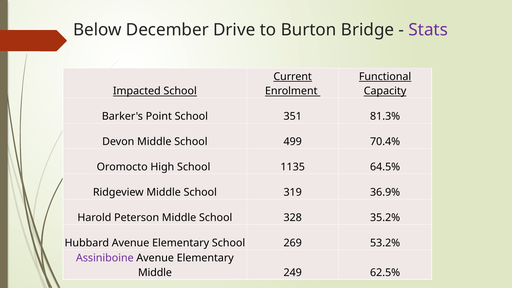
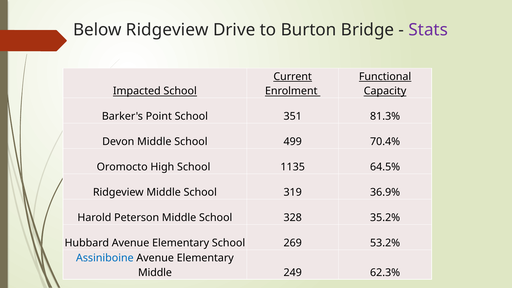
Below December: December -> Ridgeview
Assiniboine colour: purple -> blue
62.5%: 62.5% -> 62.3%
